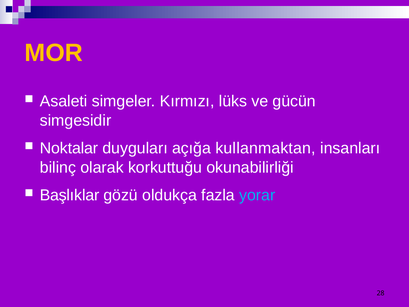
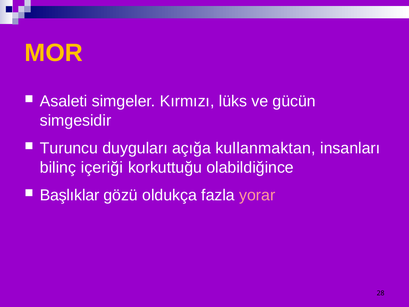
Noktalar: Noktalar -> Turuncu
olarak: olarak -> içeriği
okunabilirliği: okunabilirliği -> olabildiğince
yorar colour: light blue -> pink
